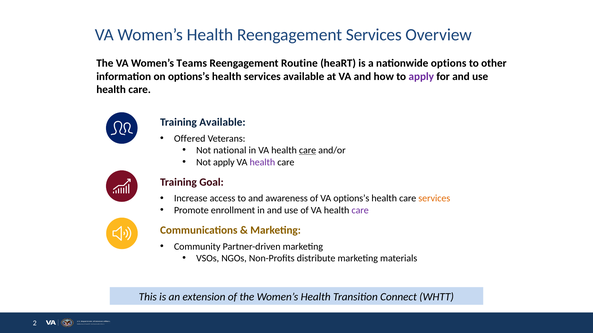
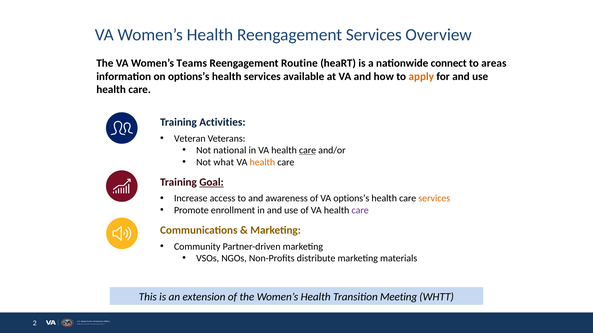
options: options -> connect
other: other -> areas
apply at (421, 76) colour: purple -> orange
Training Available: Available -> Activities
Offered: Offered -> Veteran
Not apply: apply -> what
health at (262, 162) colour: purple -> orange
Goal underline: none -> present
Connect: Connect -> Meeting
